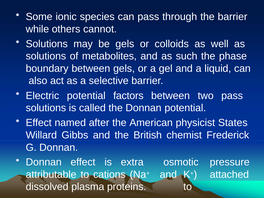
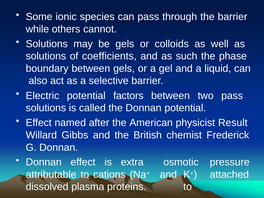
metabolites: metabolites -> coefficients
States: States -> Result
